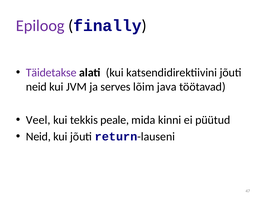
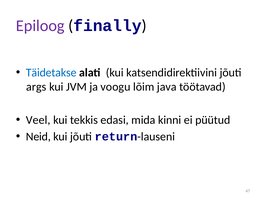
Täidetakse colour: purple -> blue
neid at (36, 87): neid -> args
serves: serves -> voogu
peale: peale -> edasi
